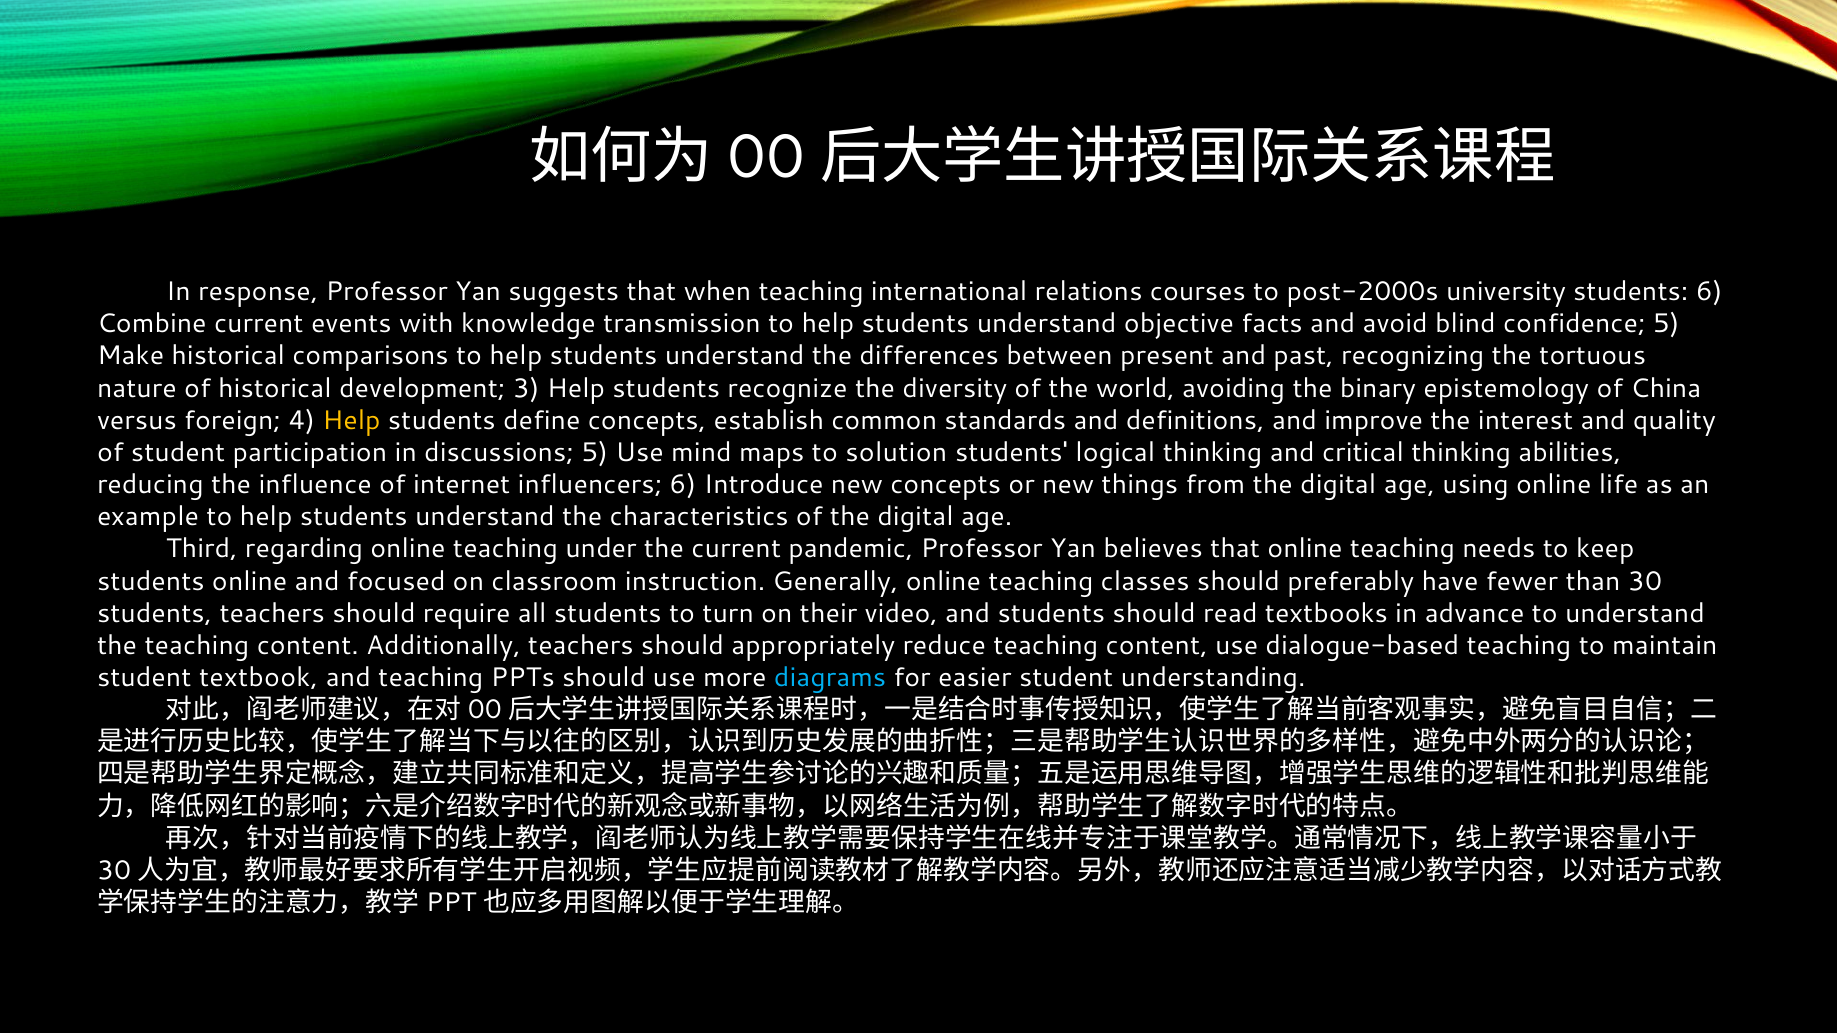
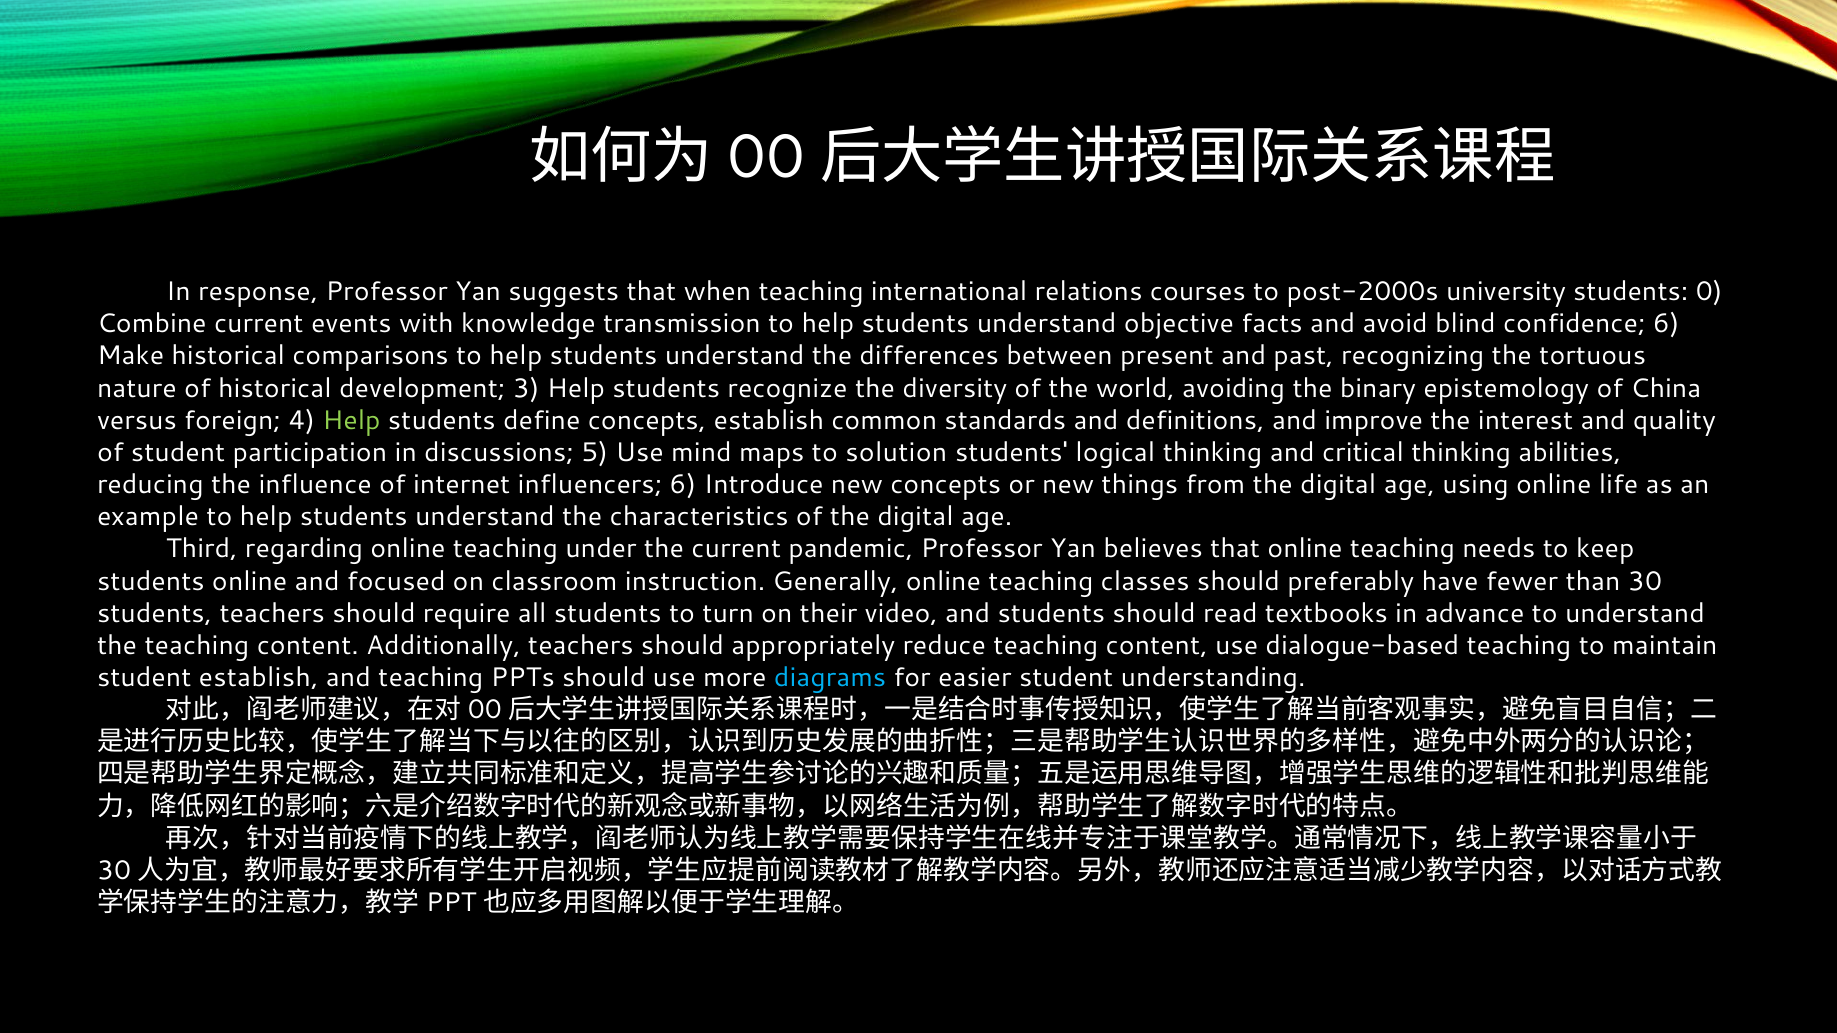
students 6: 6 -> 0
confidence 5: 5 -> 6
Help at (352, 421) colour: yellow -> light green
student textbook: textbook -> establish
